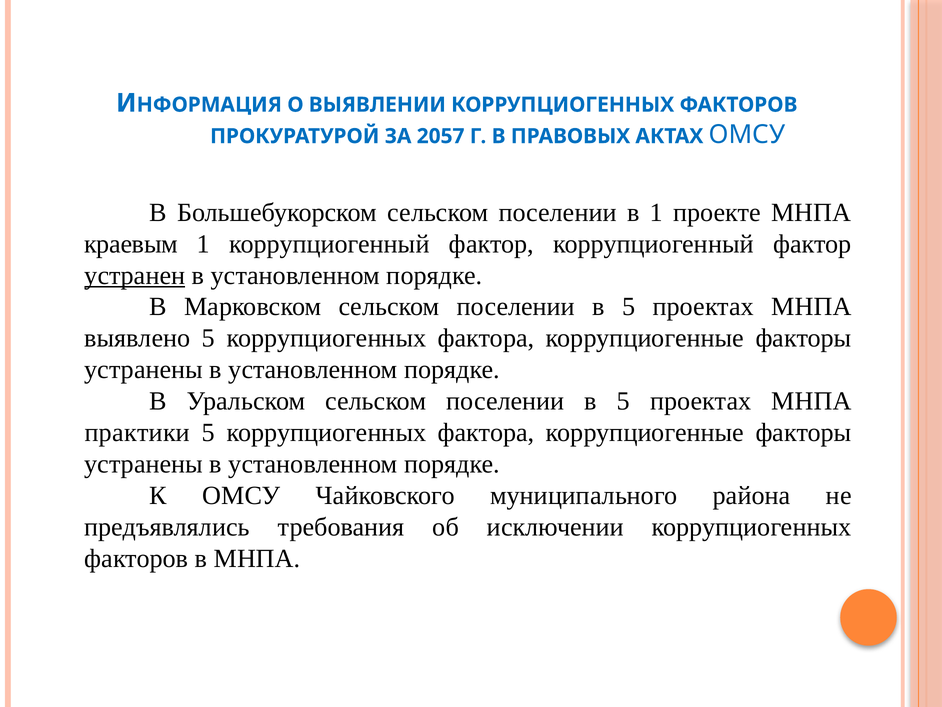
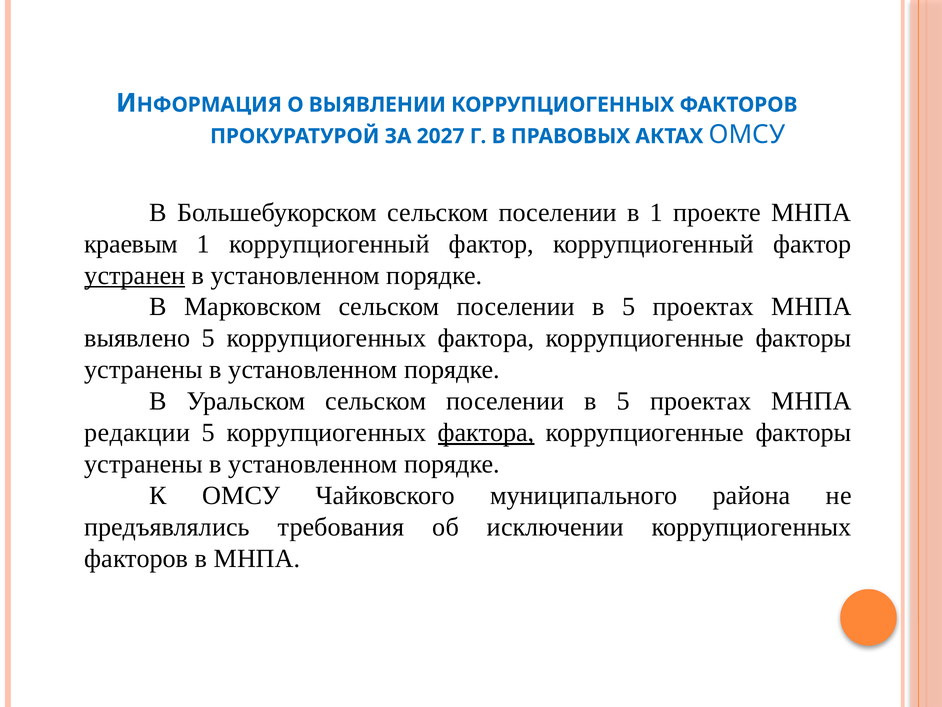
2057: 2057 -> 2027
практики: практики -> редакции
фактора at (486, 432) underline: none -> present
